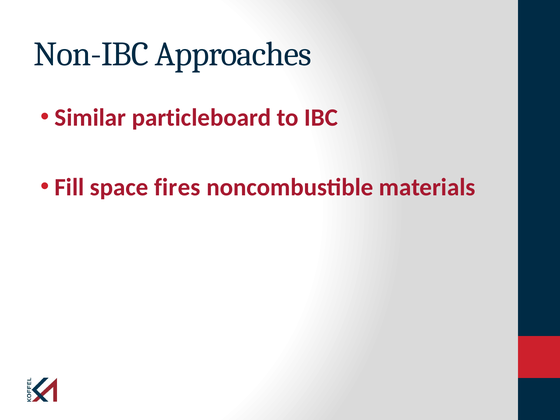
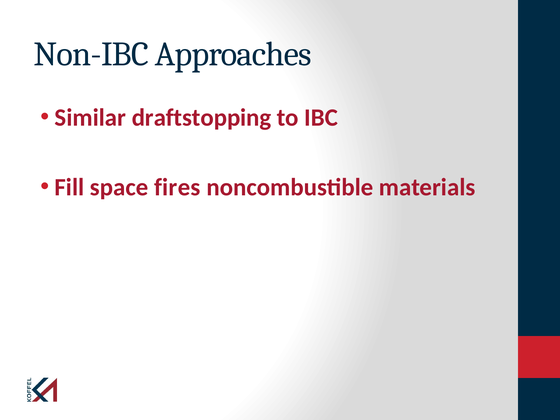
particleboard: particleboard -> draftstopping
